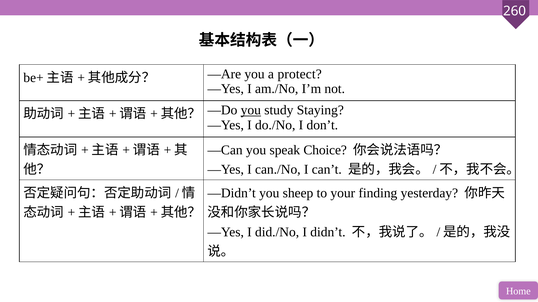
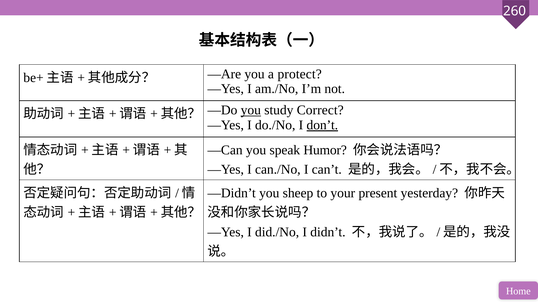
Staying: Staying -> Correct
don’t underline: none -> present
Choice: Choice -> Humor
finding: finding -> present
